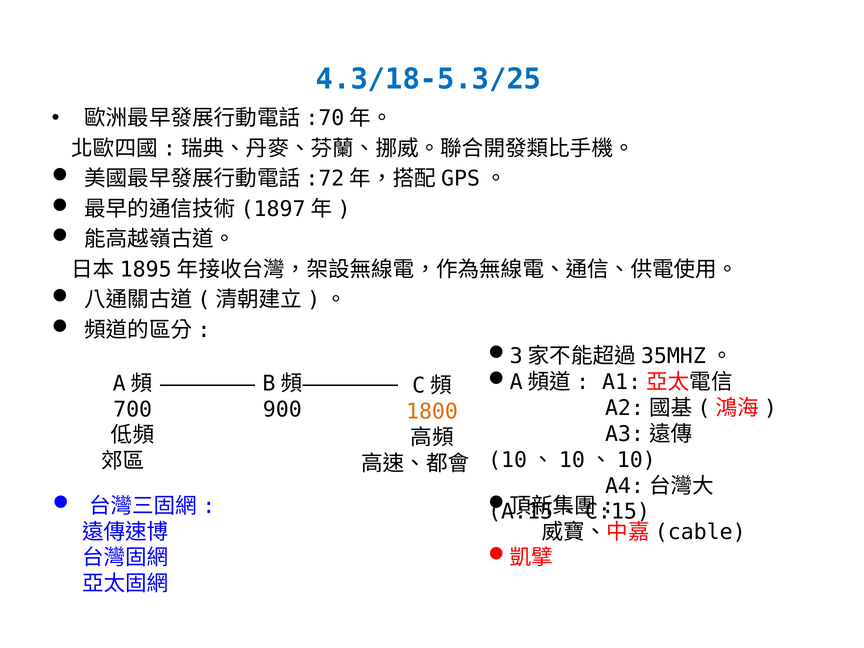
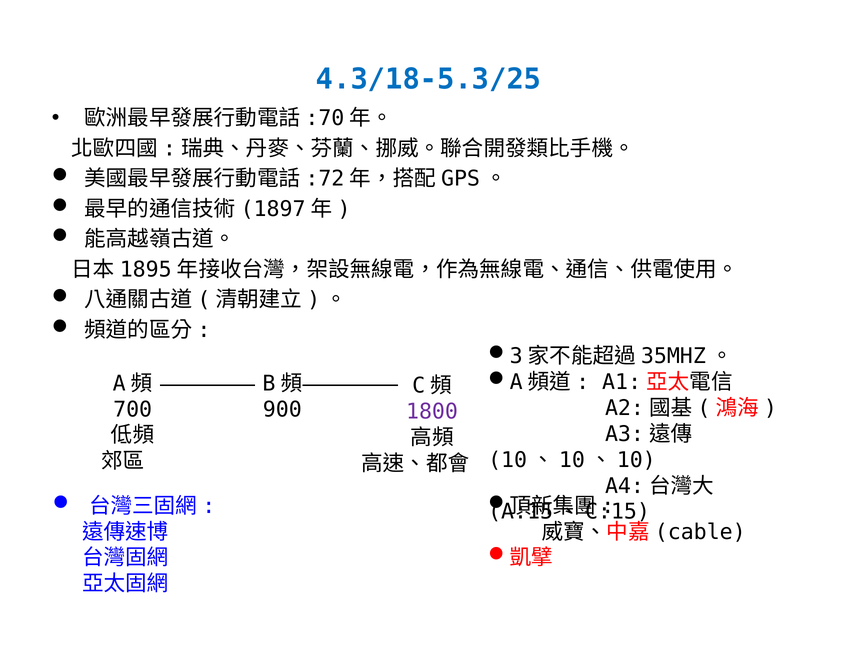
1800 colour: orange -> purple
